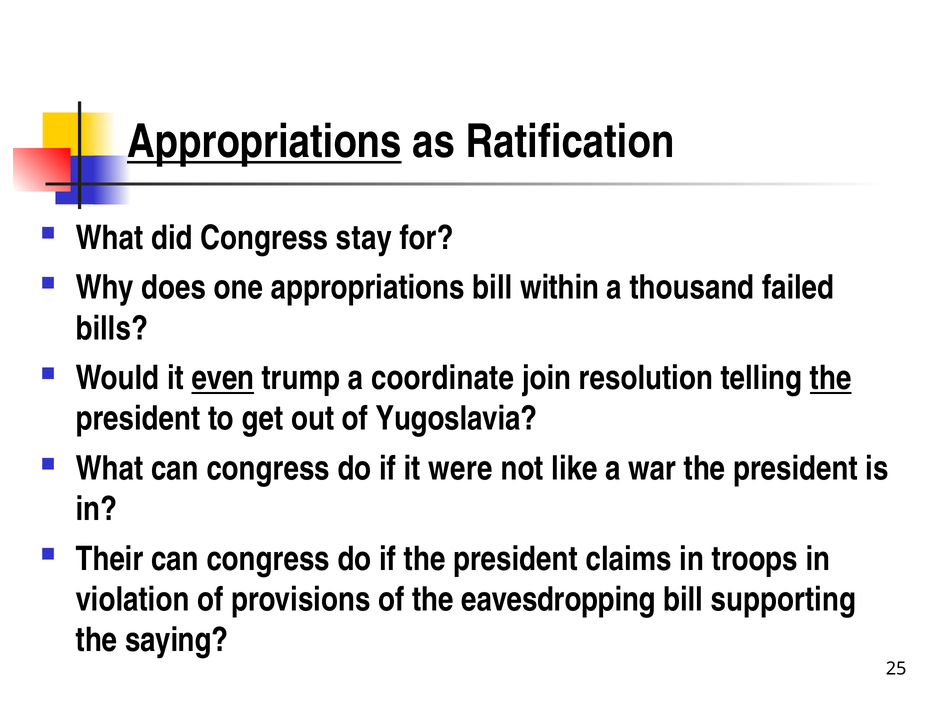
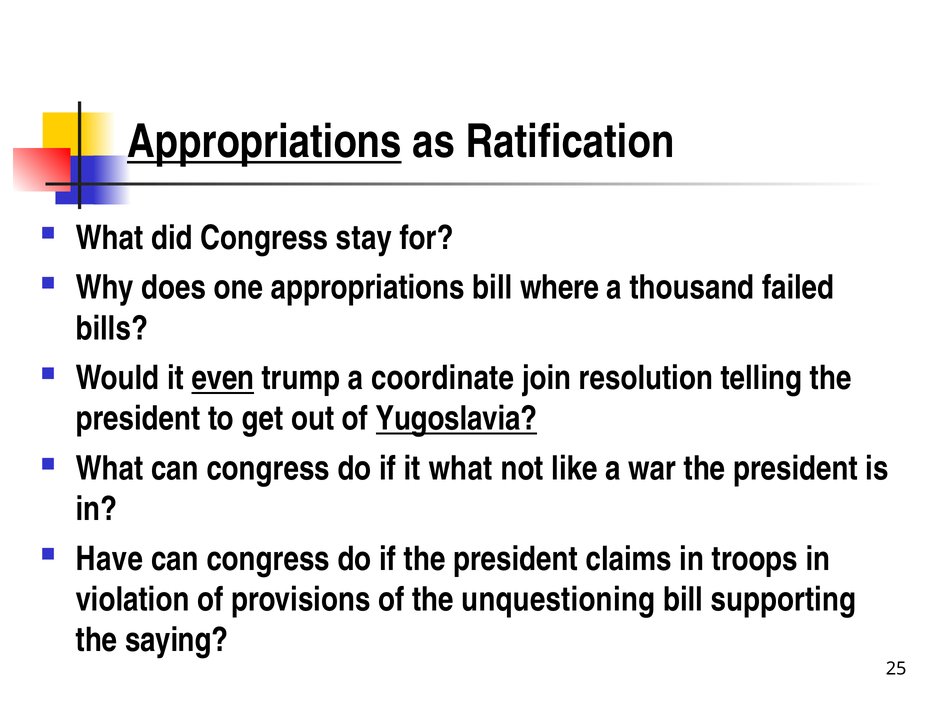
within: within -> where
the at (831, 378) underline: present -> none
Yugoslavia underline: none -> present
it were: were -> what
Their: Their -> Have
eavesdropping: eavesdropping -> unquestioning
